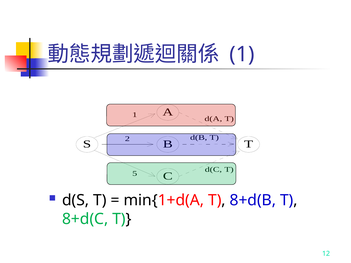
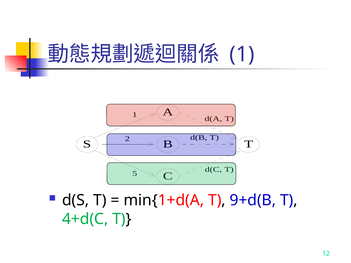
8+d(B: 8+d(B -> 9+d(B
8+d(C: 8+d(C -> 4+d(C
